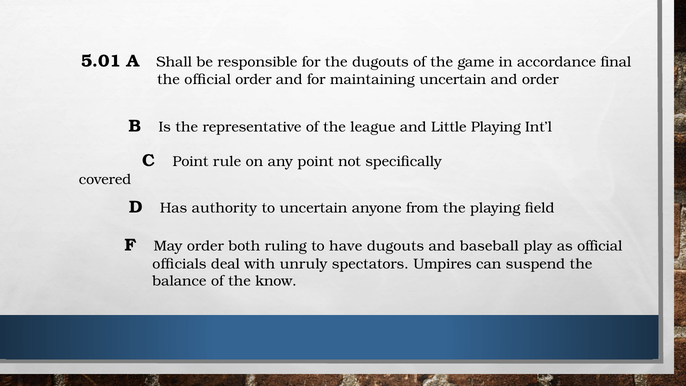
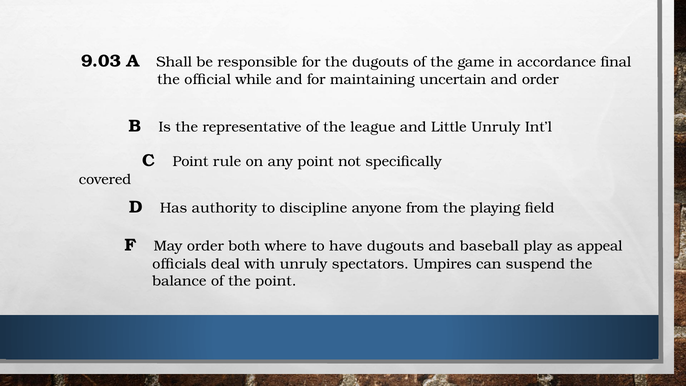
5.01: 5.01 -> 9.03
official order: order -> while
Little Playing: Playing -> Unruly
to uncertain: uncertain -> discipline
ruling: ruling -> where
as official: official -> appeal
the know: know -> point
